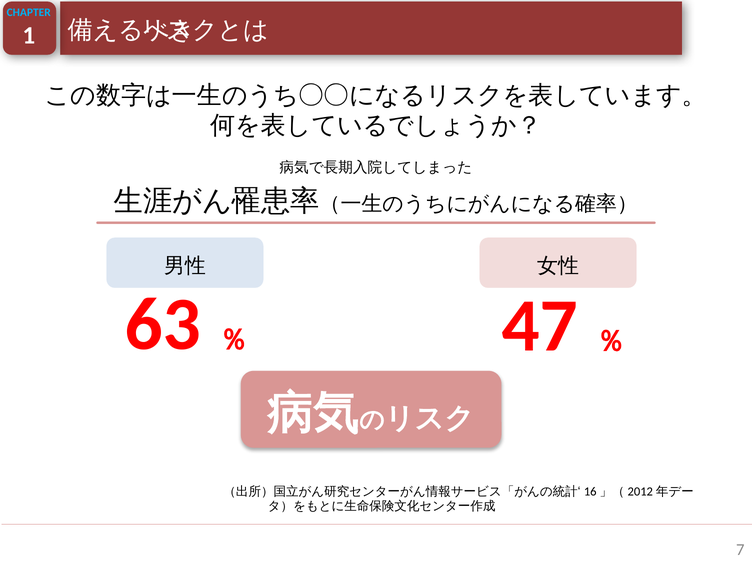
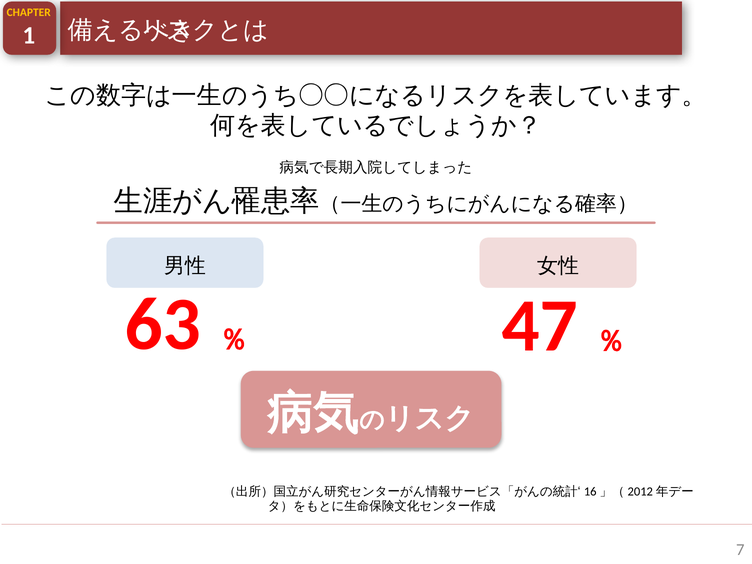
CHAPTER colour: light blue -> yellow
